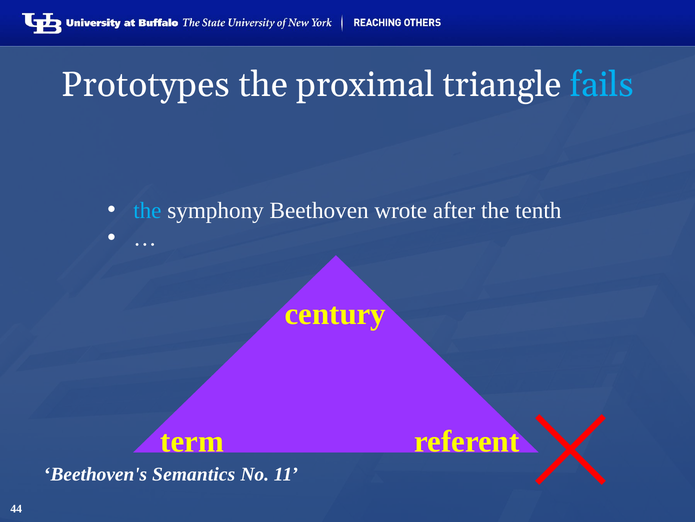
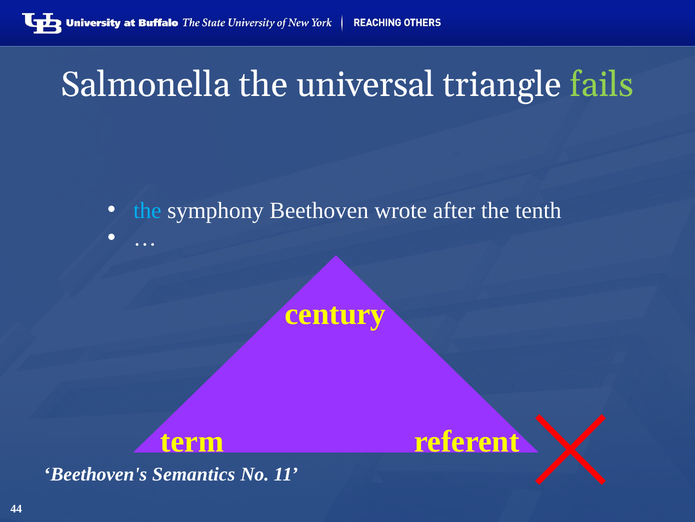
Prototypes: Prototypes -> Salmonella
proximal: proximal -> universal
fails colour: light blue -> light green
